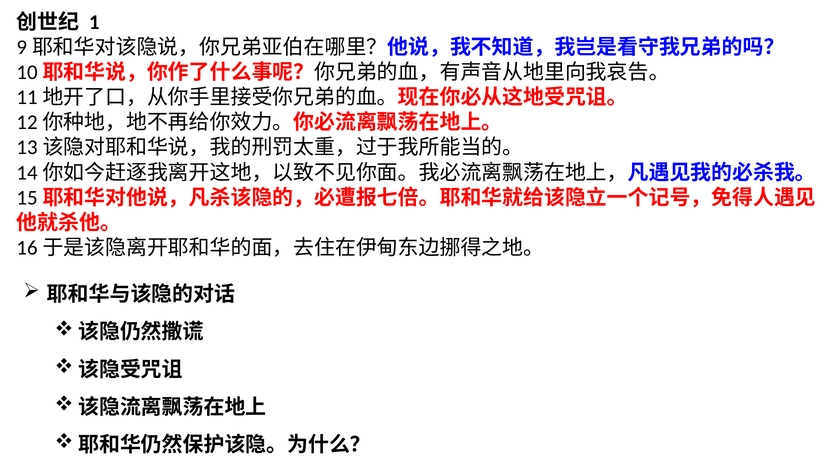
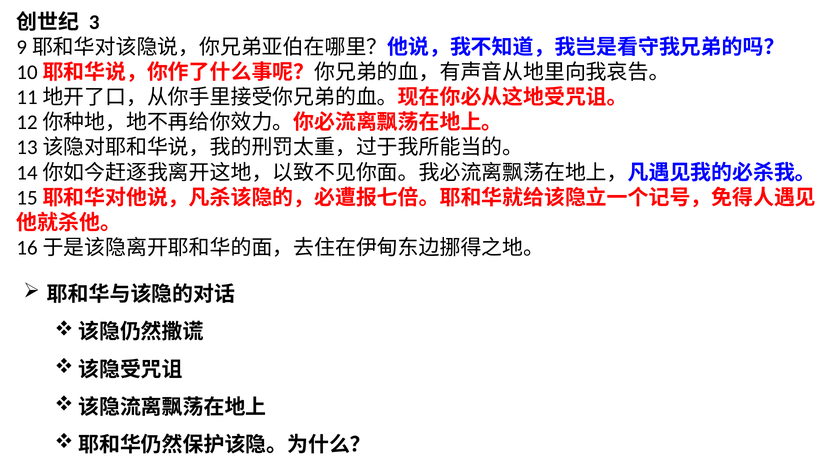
1: 1 -> 3
